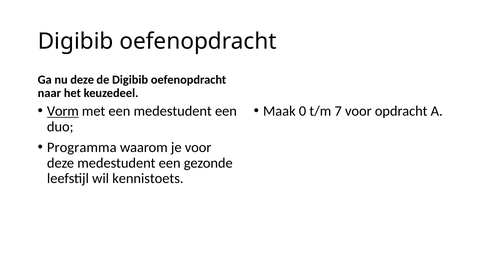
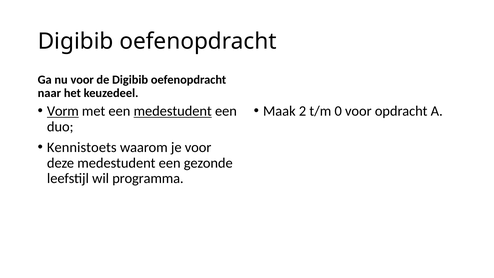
nu deze: deze -> voor
medestudent at (173, 111) underline: none -> present
0: 0 -> 2
7: 7 -> 0
Programma: Programma -> Kennistoets
kennistoets: kennistoets -> programma
